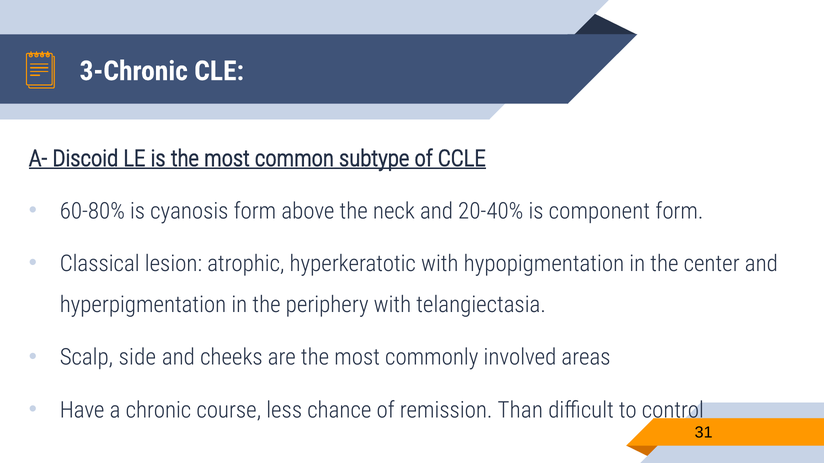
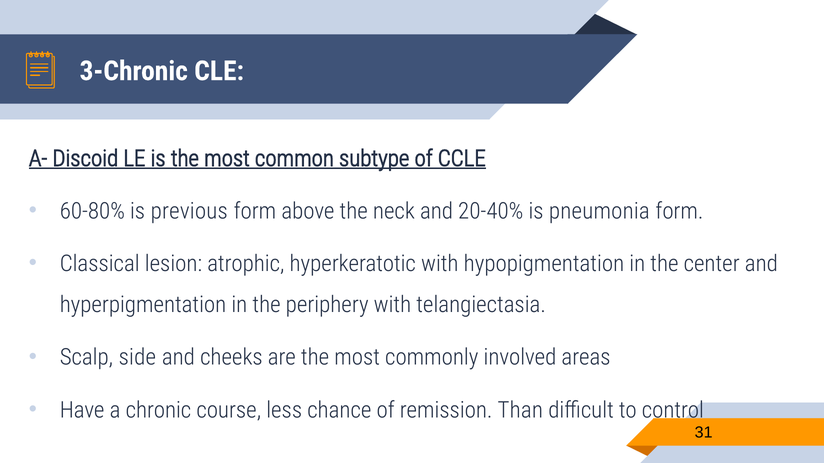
cyanosis: cyanosis -> previous
component: component -> pneumonia
